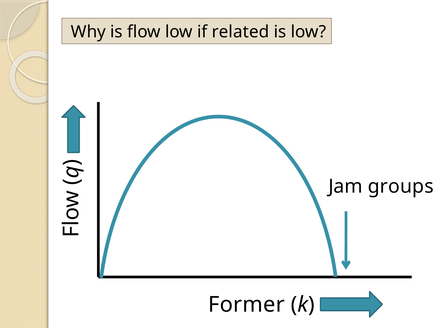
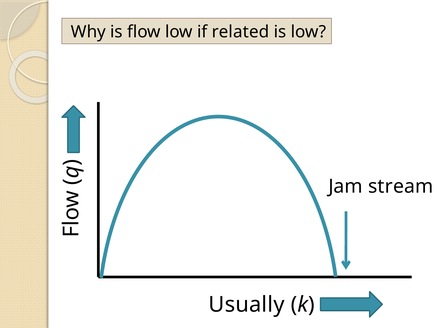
groups: groups -> stream
Former: Former -> Usually
